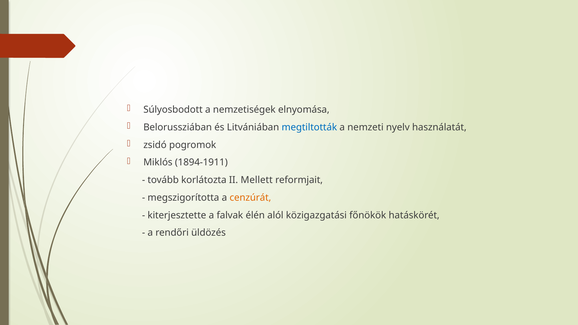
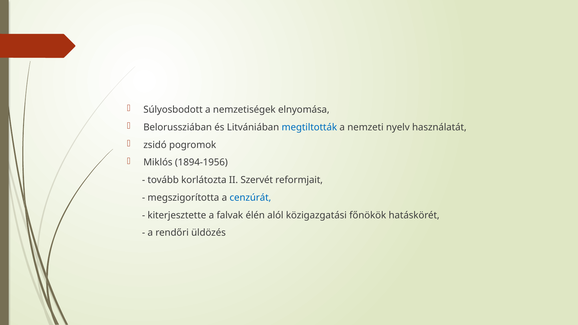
1894-1911: 1894-1911 -> 1894-1956
Mellett: Mellett -> Szervét
cenzúrát colour: orange -> blue
